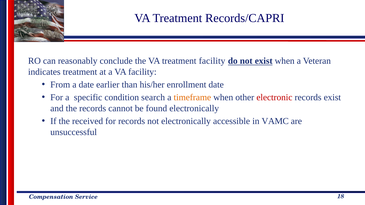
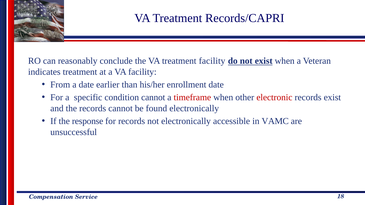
condition search: search -> cannot
timeframe colour: orange -> red
received: received -> response
